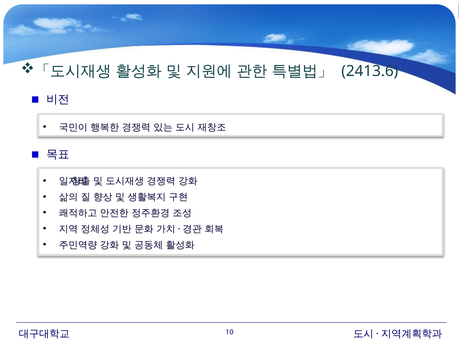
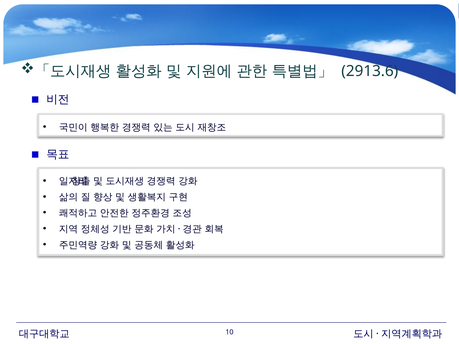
2413.6: 2413.6 -> 2913.6
